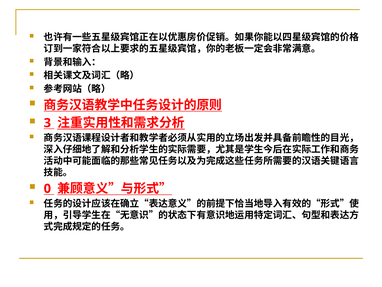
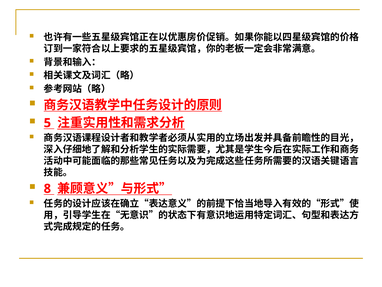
3: 3 -> 5
0: 0 -> 8
